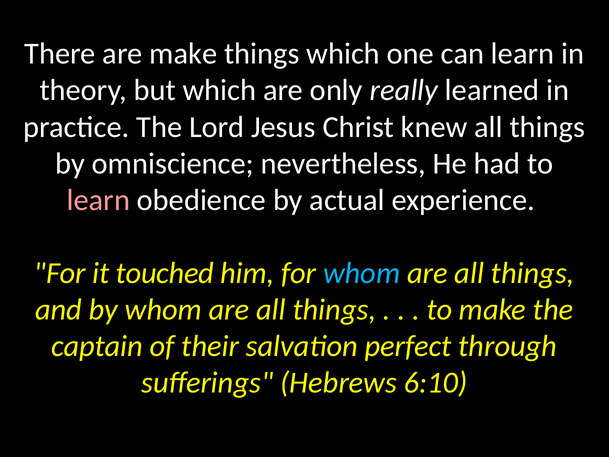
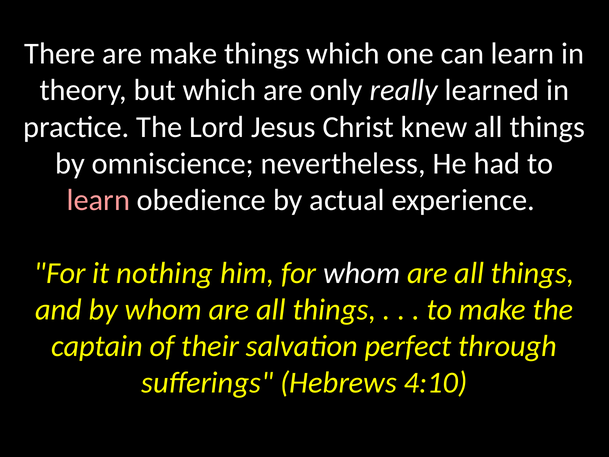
touched: touched -> nothing
whom at (362, 273) colour: light blue -> white
6:10: 6:10 -> 4:10
